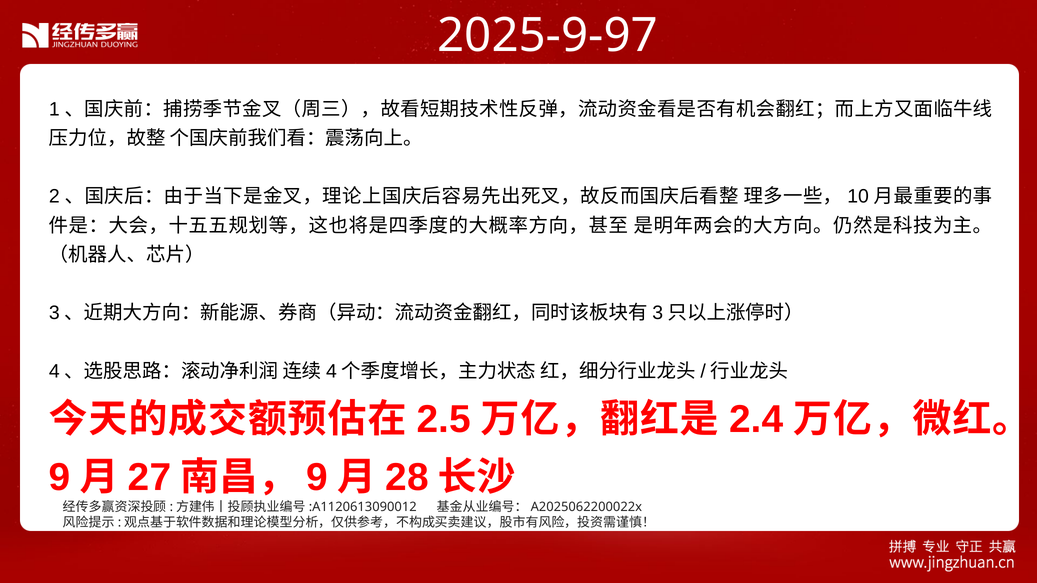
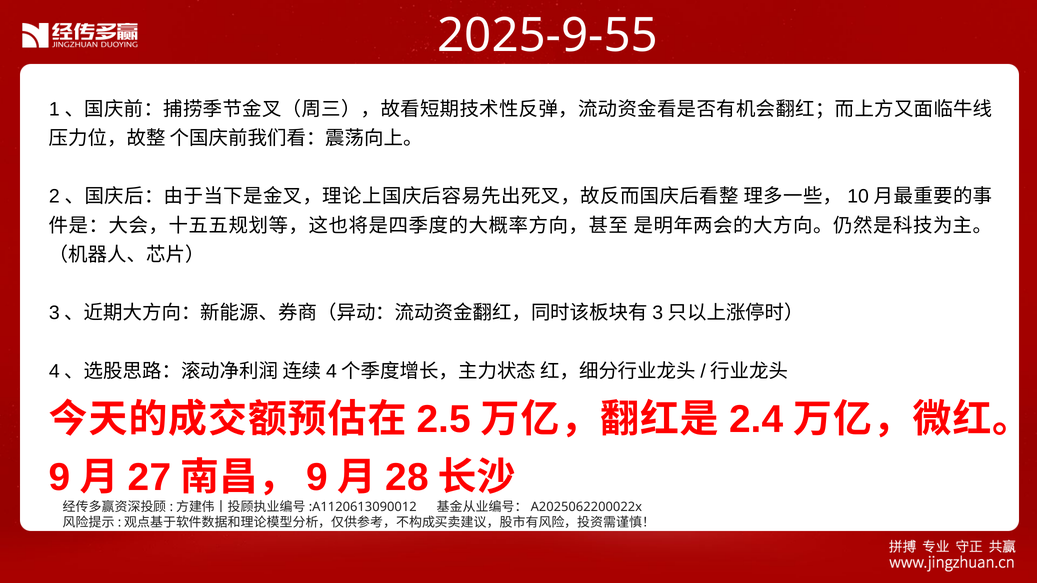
2025-9-97: 2025-9-97 -> 2025-9-55
